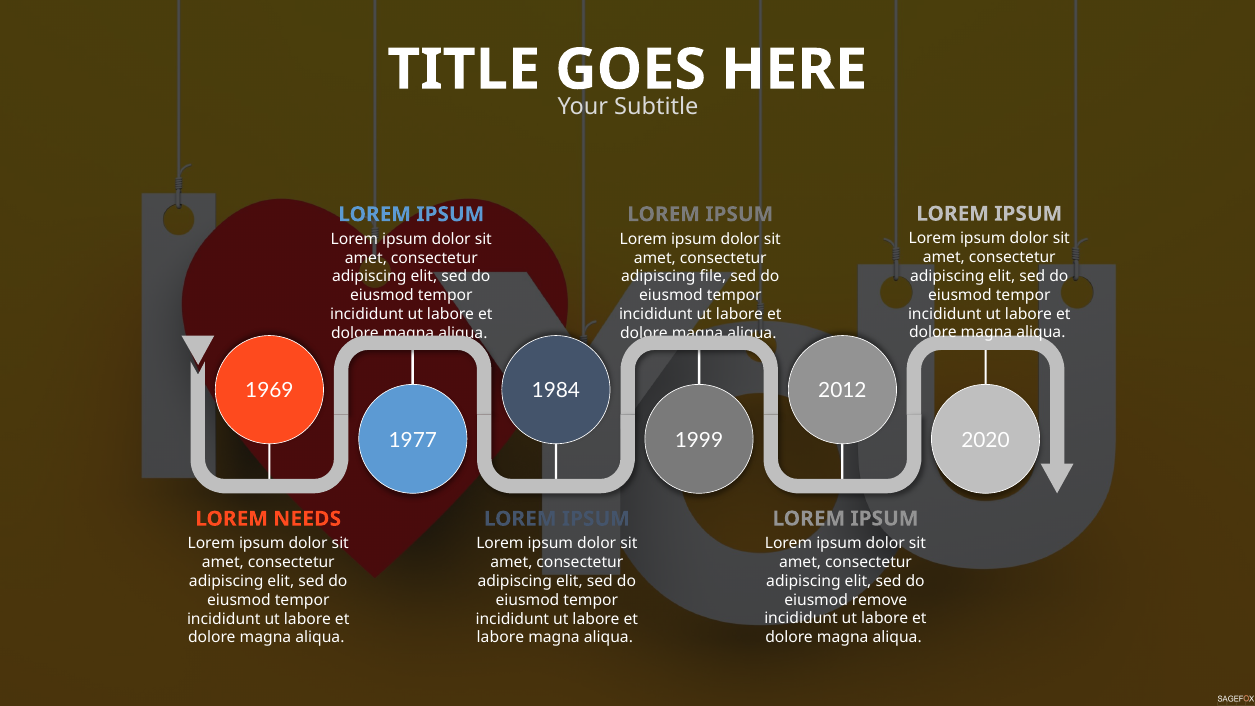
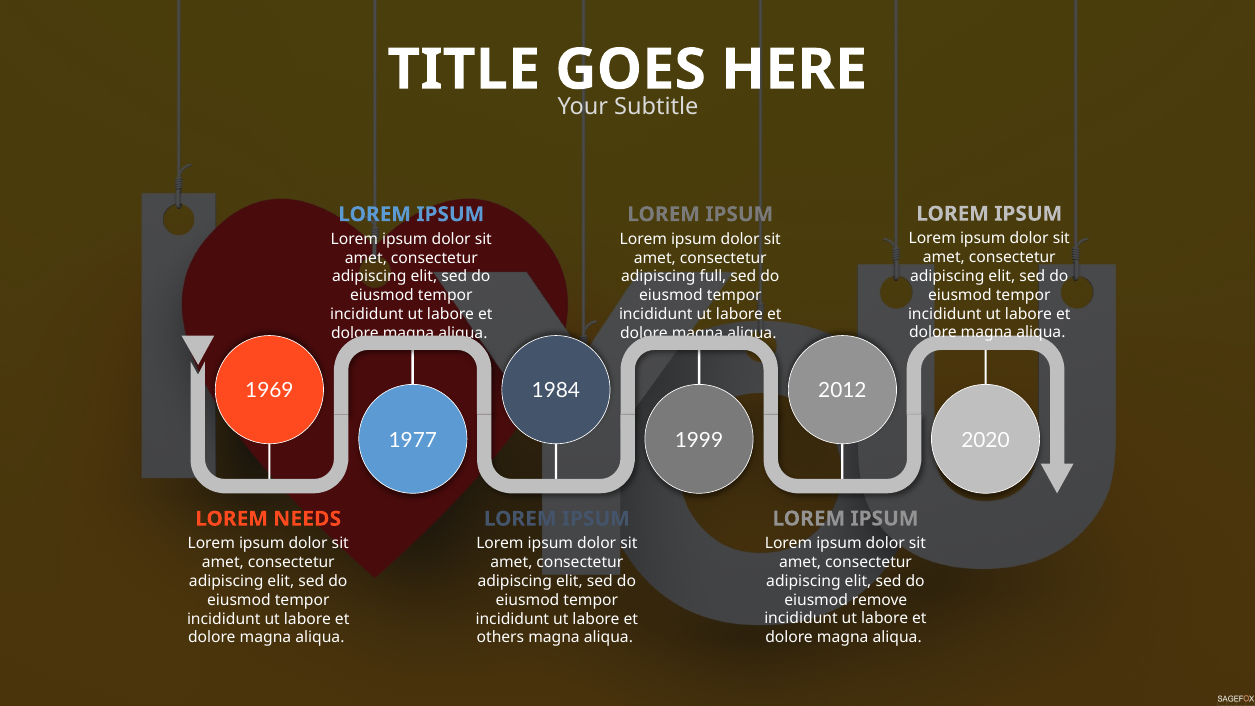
file: file -> full
labore at (500, 638): labore -> others
